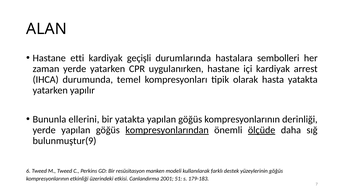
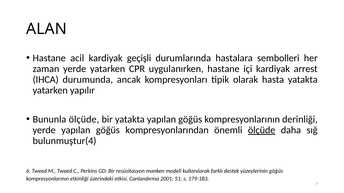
etti: etti -> acil
temel: temel -> ancak
Bununla ellerini: ellerini -> ölçüde
kompresyonlarından underline: present -> none
bulunmuştur(9: bulunmuştur(9 -> bulunmuştur(4
